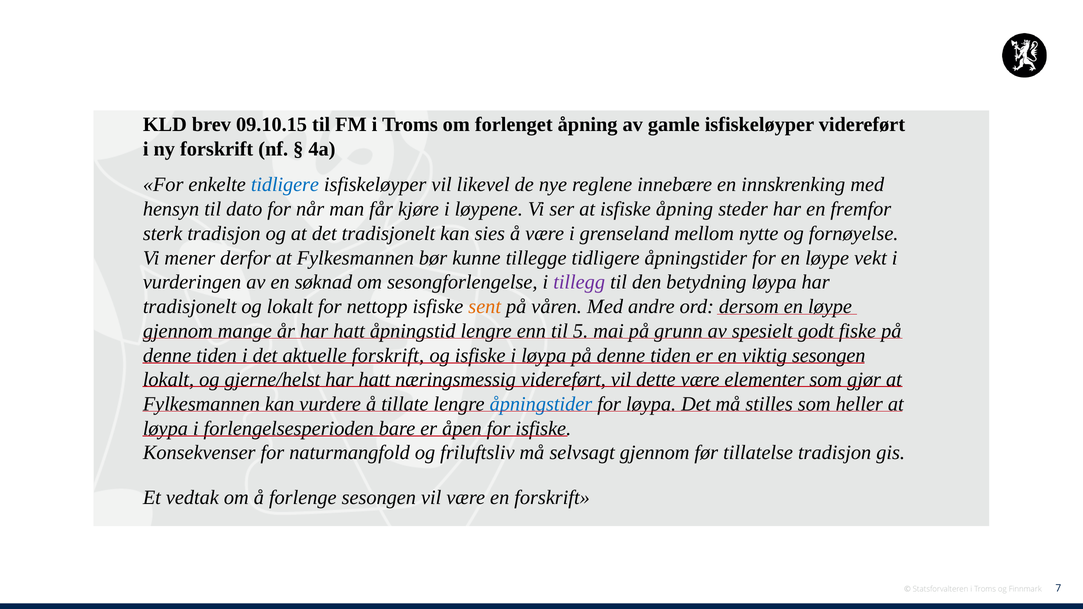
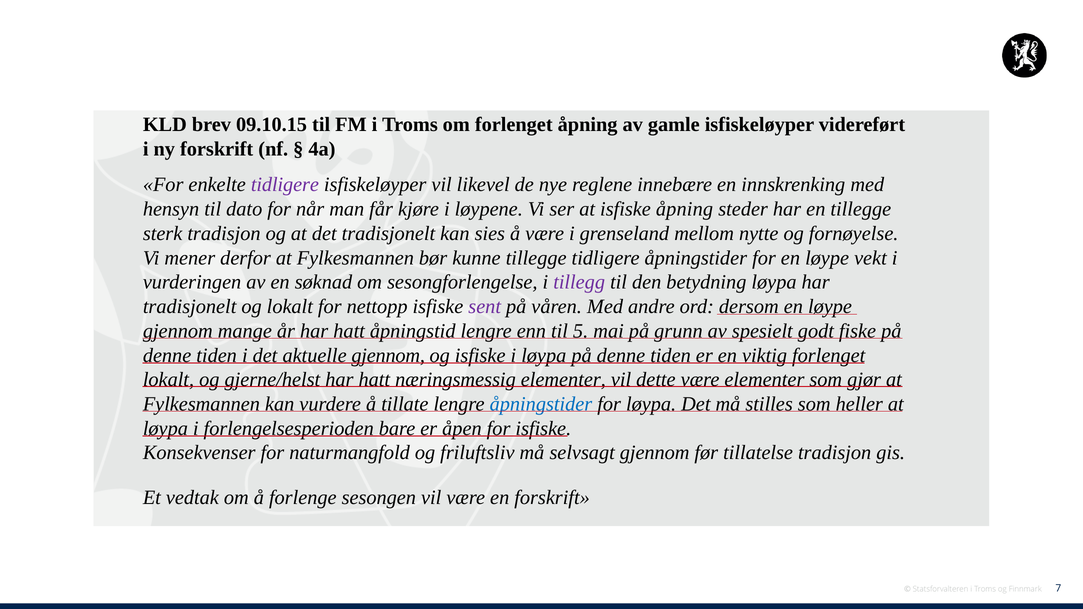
tidligere at (285, 185) colour: blue -> purple
en fremfor: fremfor -> tillegge
sent colour: orange -> purple
aktuelle forskrift: forskrift -> gjennom
viktig sesongen: sesongen -> forlenget
næringsmessig videreført: videreført -> elementer
